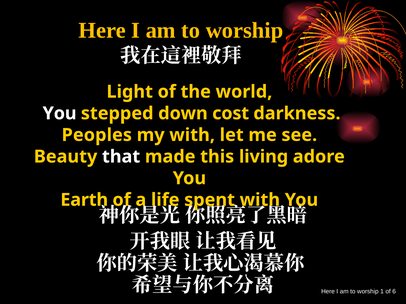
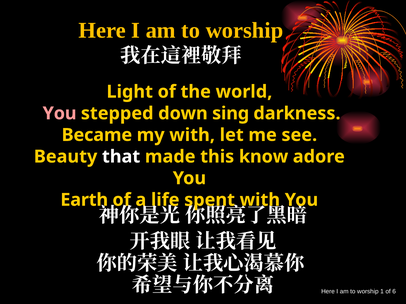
You at (60, 114) colour: white -> pink
cost: cost -> sing
Peoples: Peoples -> Became
living: living -> know
